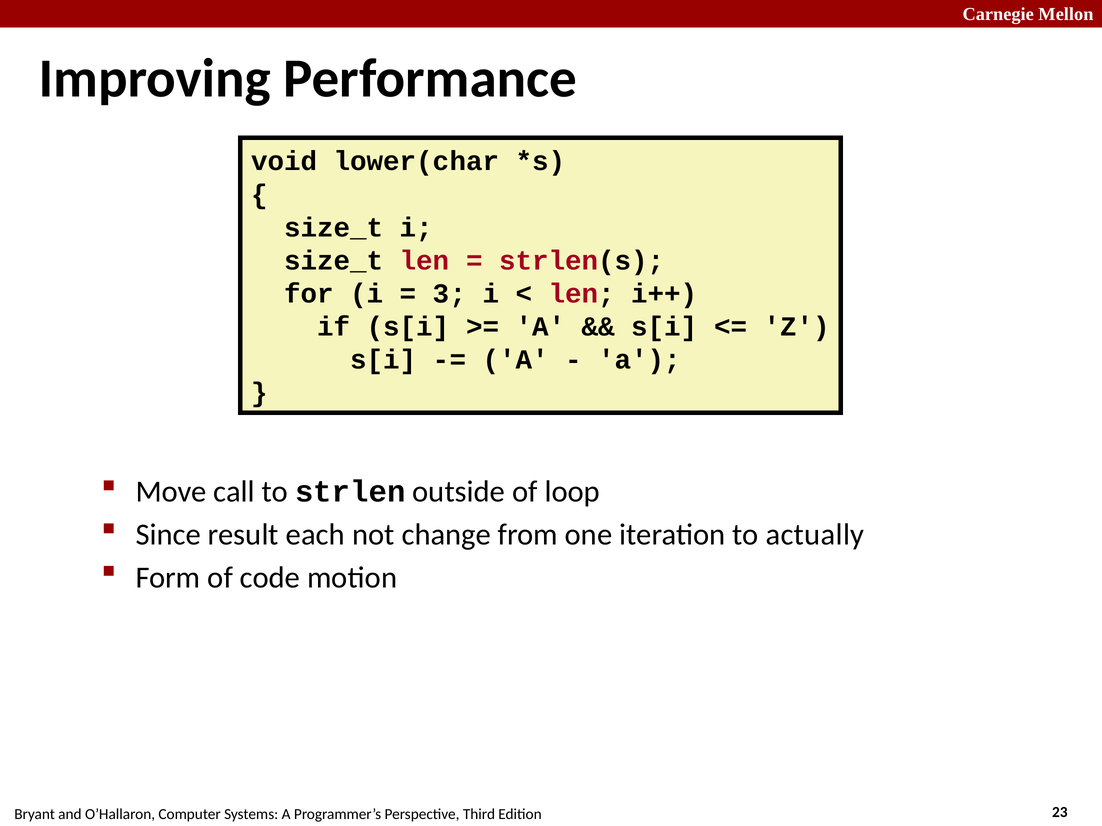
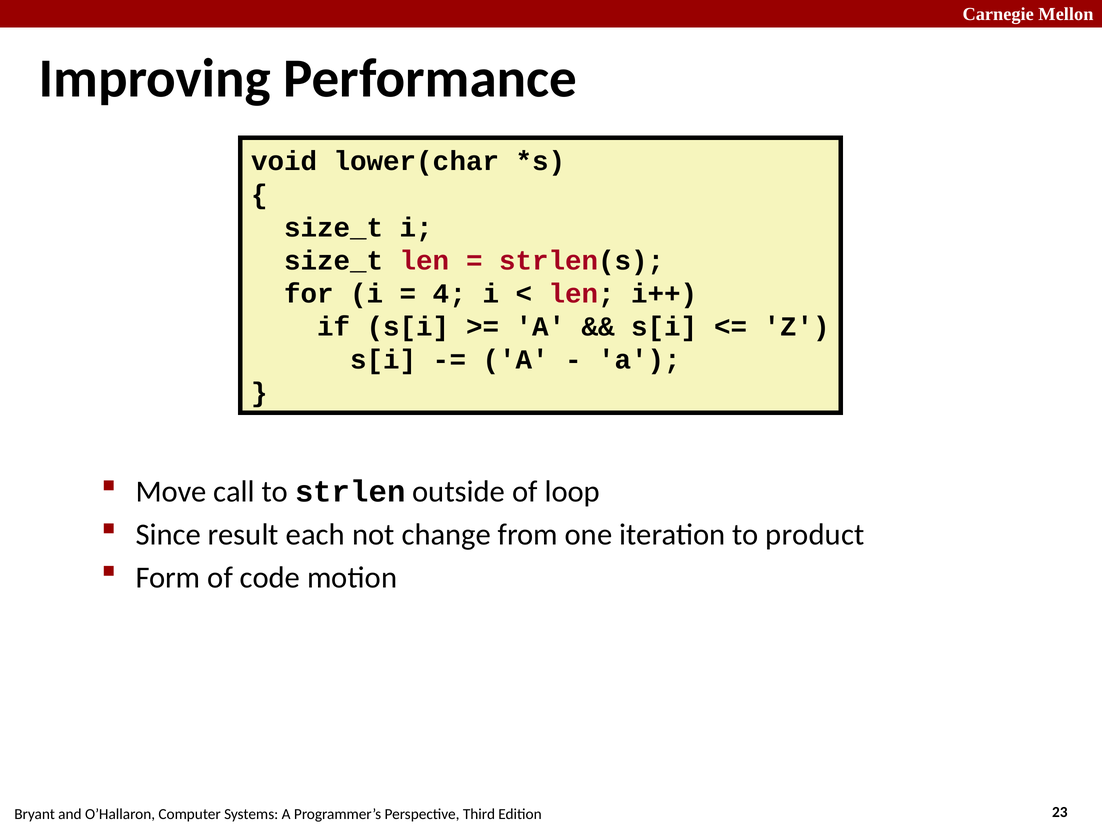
3: 3 -> 4
actually: actually -> product
